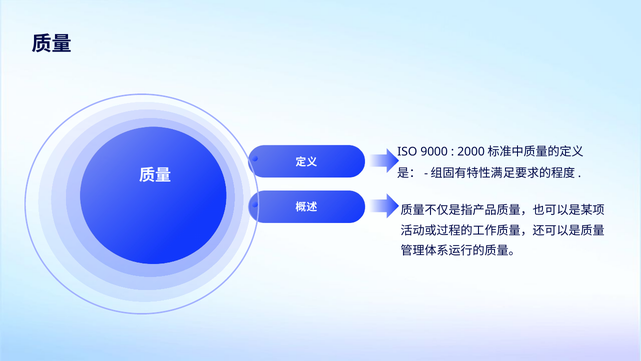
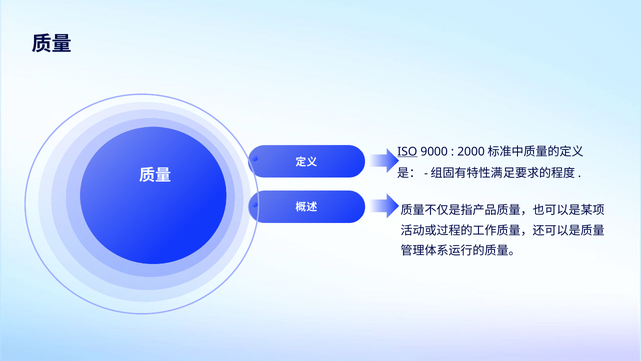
ISO underline: none -> present
